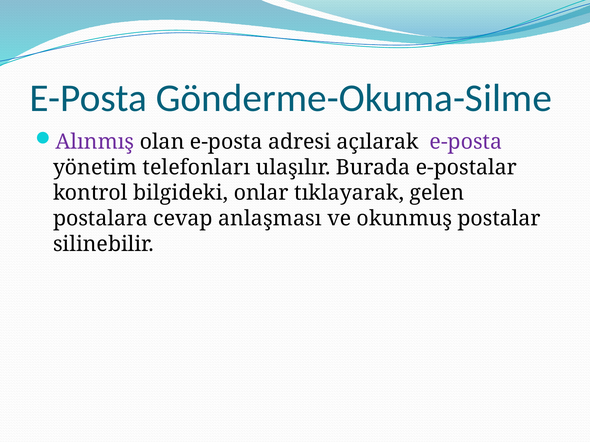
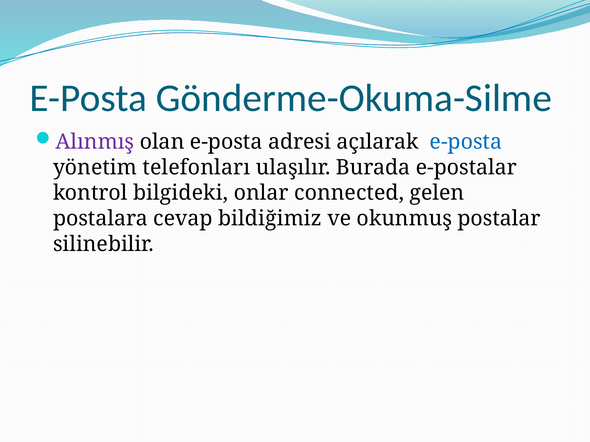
e-posta at (466, 142) colour: purple -> blue
tıklayarak: tıklayarak -> connected
anlaşması: anlaşması -> bildiğimiz
